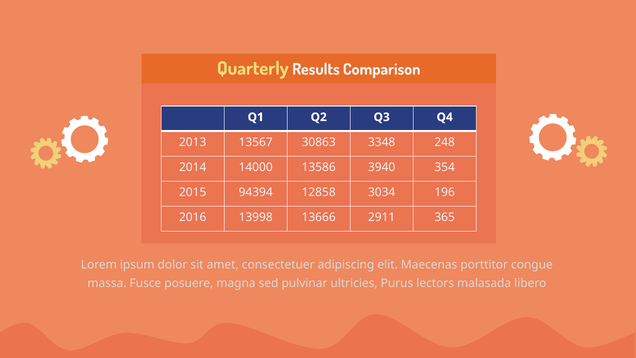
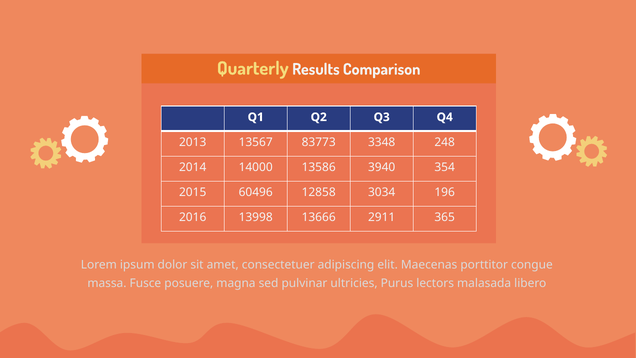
30863: 30863 -> 83773
94394: 94394 -> 60496
